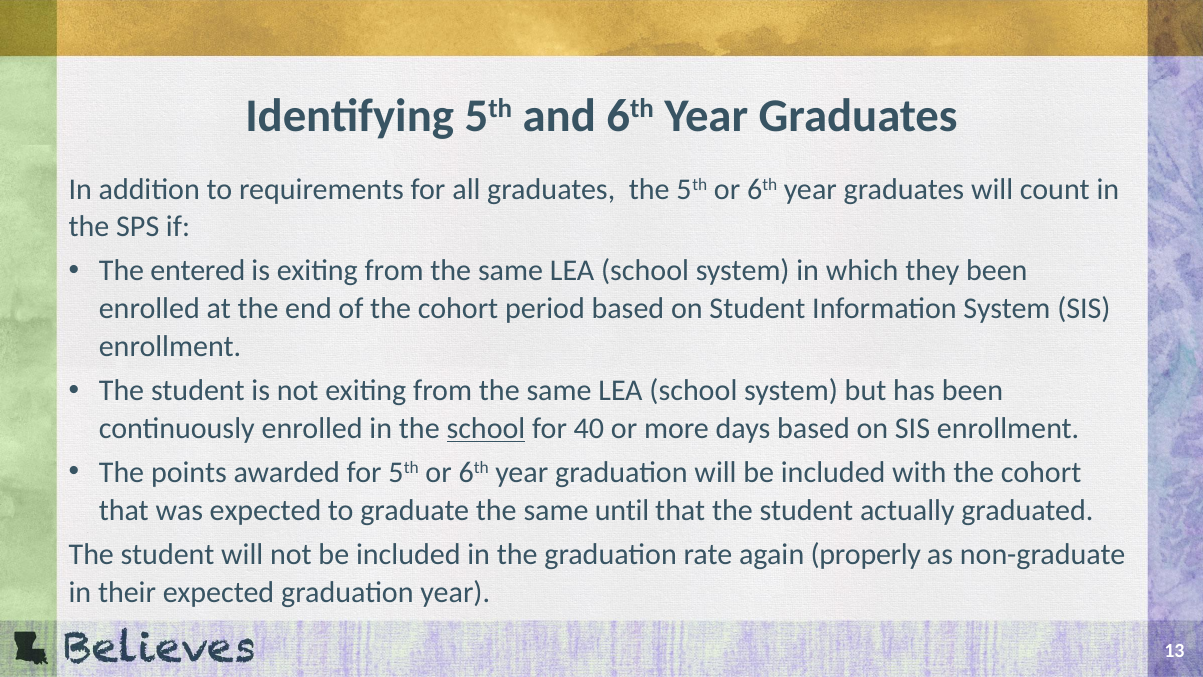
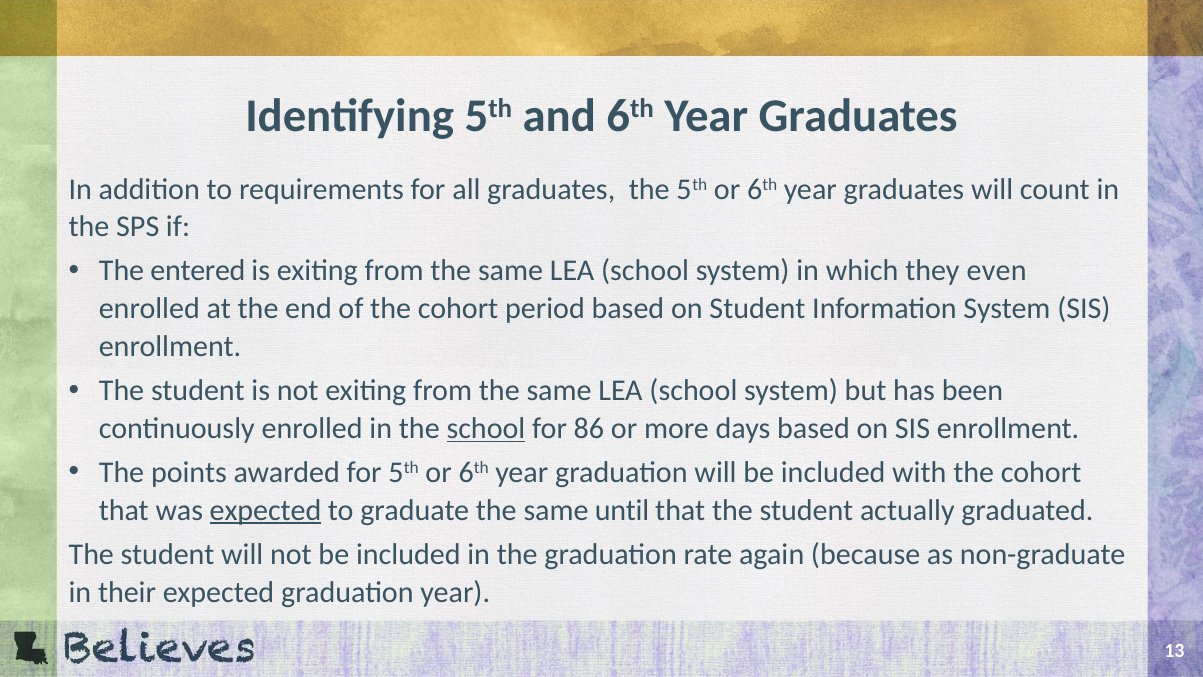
they been: been -> even
40: 40 -> 86
expected at (265, 510) underline: none -> present
properly: properly -> because
